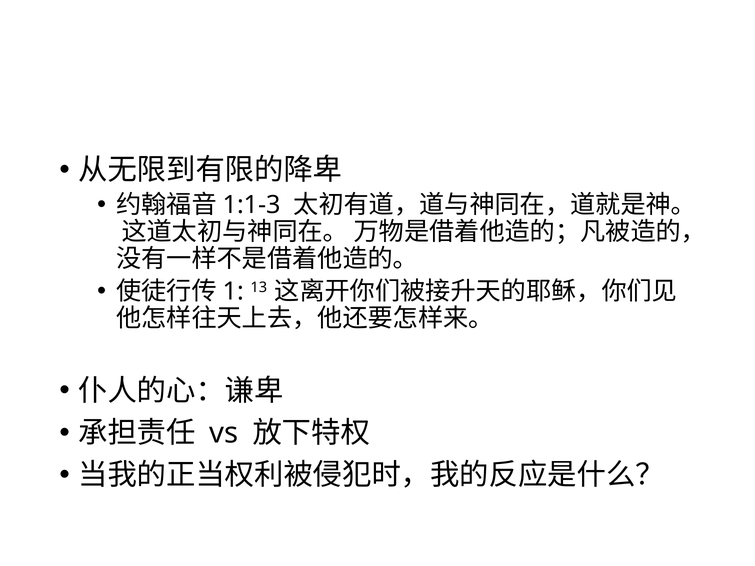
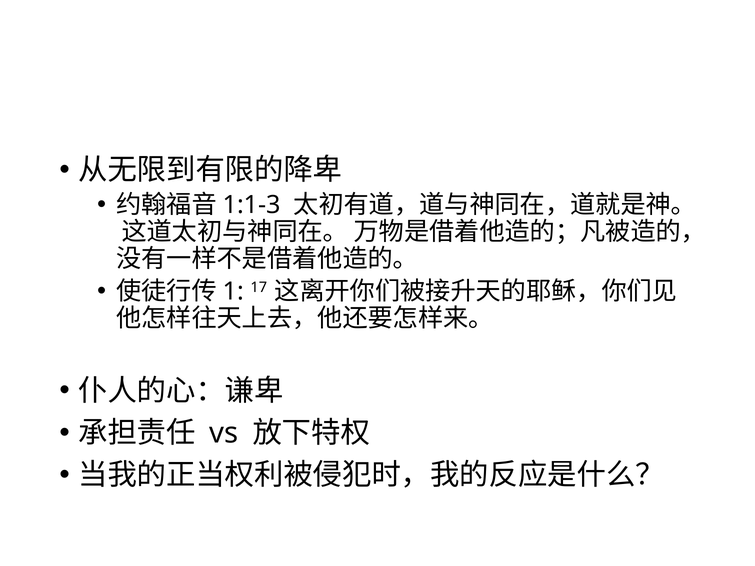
13: 13 -> 17
